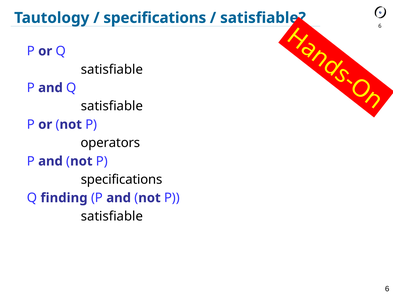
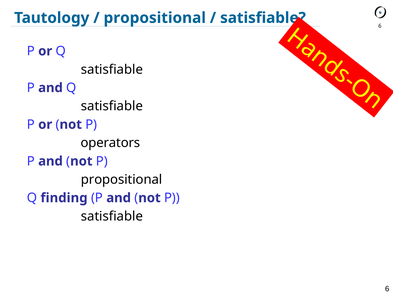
specifications at (155, 18): specifications -> propositional
specifications at (122, 179): specifications -> propositional
